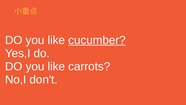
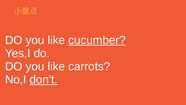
don't underline: none -> present
